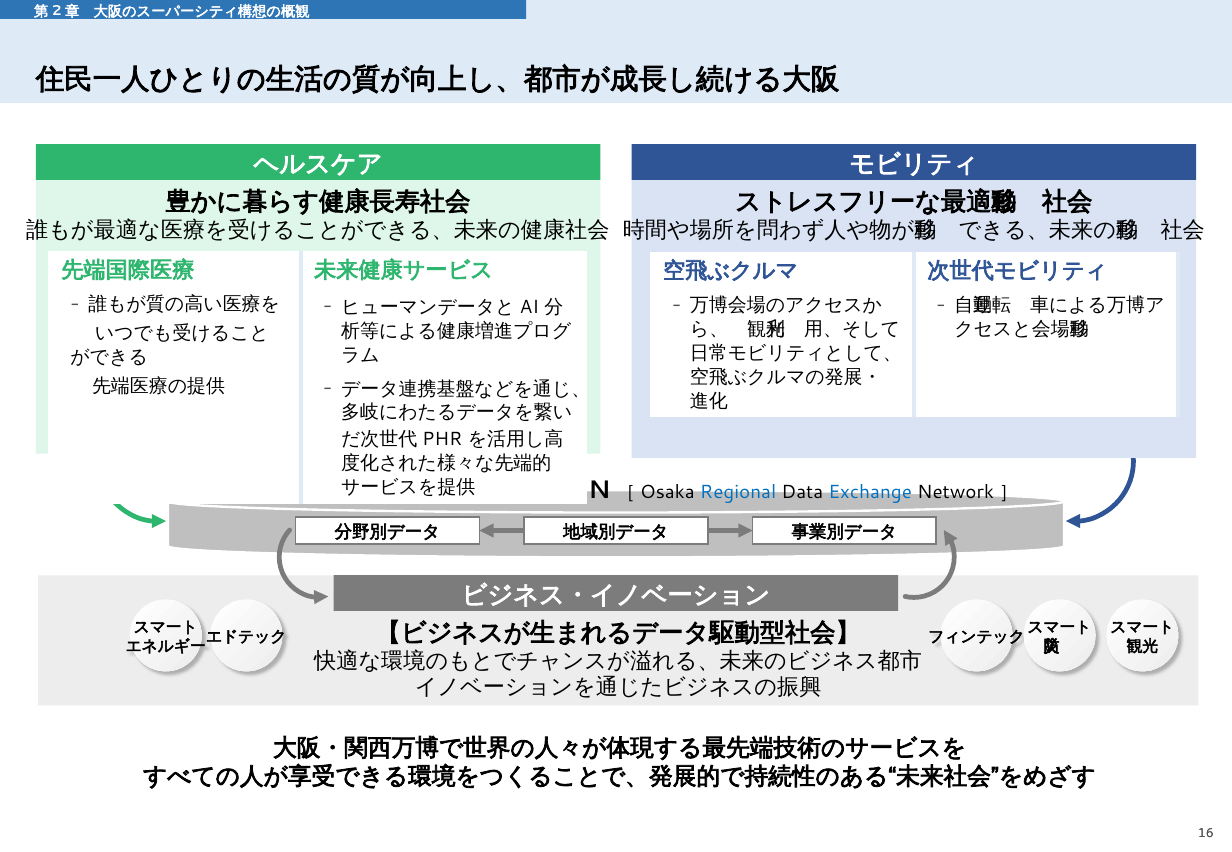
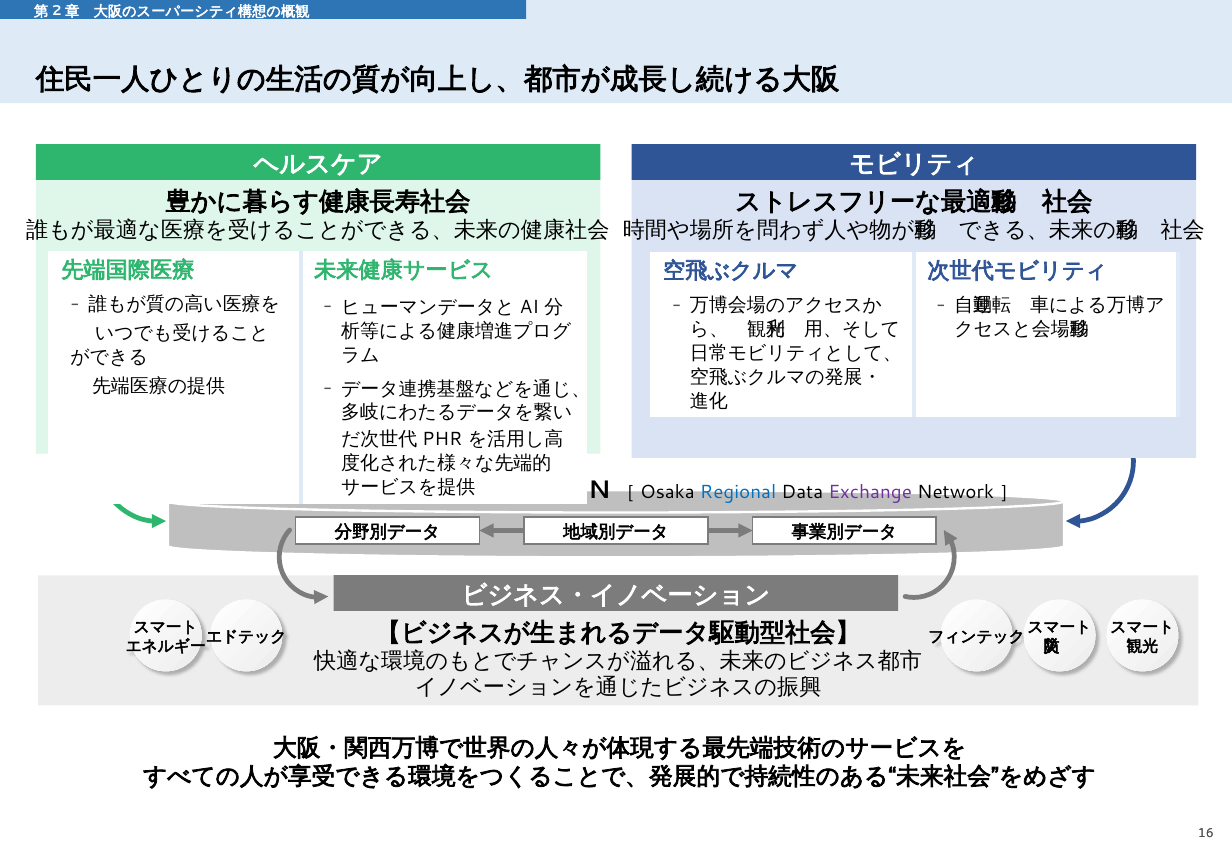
Exchange colour: blue -> purple
